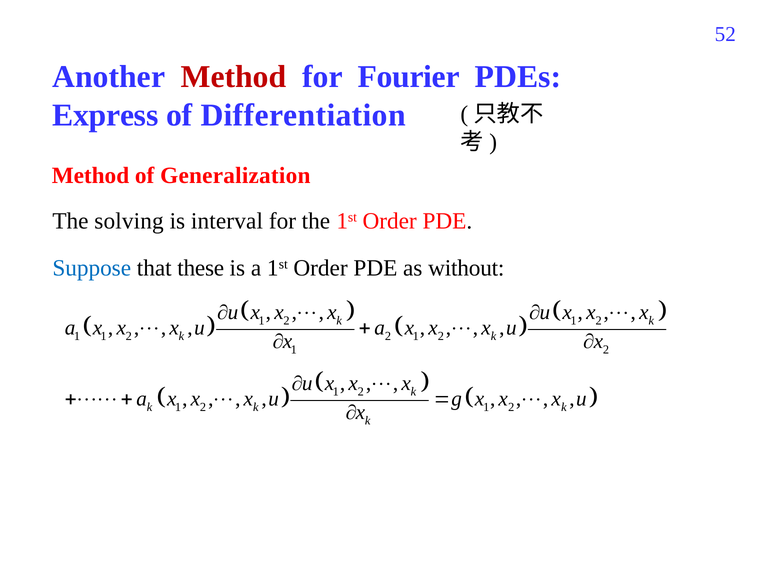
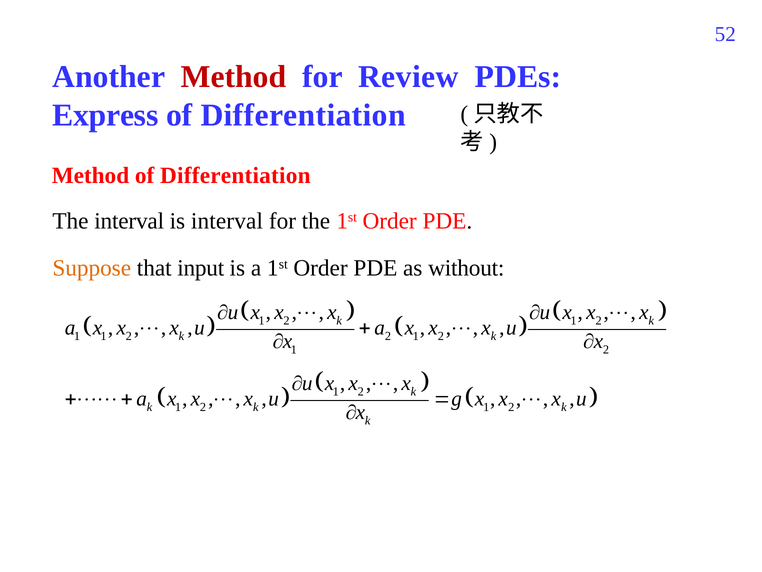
Fourier: Fourier -> Review
Method of Generalization: Generalization -> Differentiation
The solving: solving -> interval
Suppose colour: blue -> orange
these: these -> input
